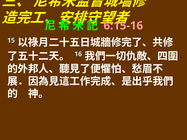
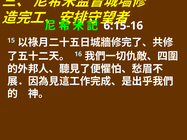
6:15-16 colour: pink -> white
